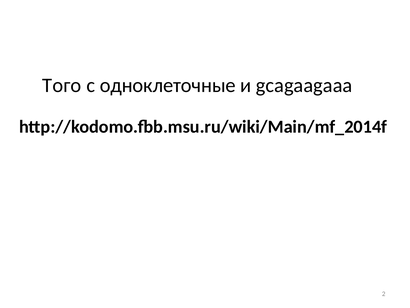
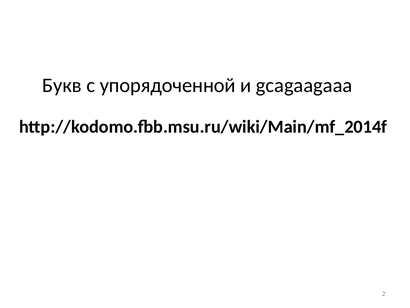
Того: Того -> Букв
одноклеточные: одноклеточные -> упорядоченной
